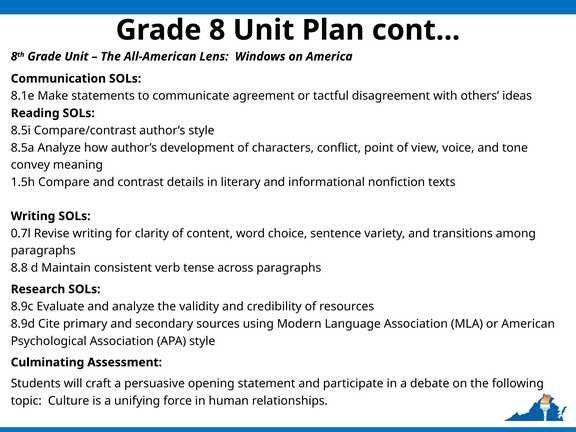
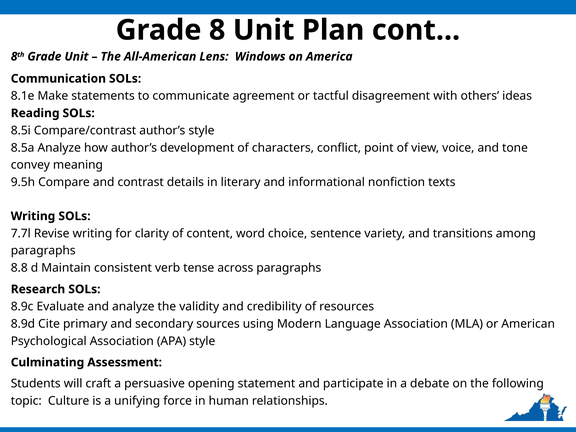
1.5h: 1.5h -> 9.5h
0.7l: 0.7l -> 7.7l
